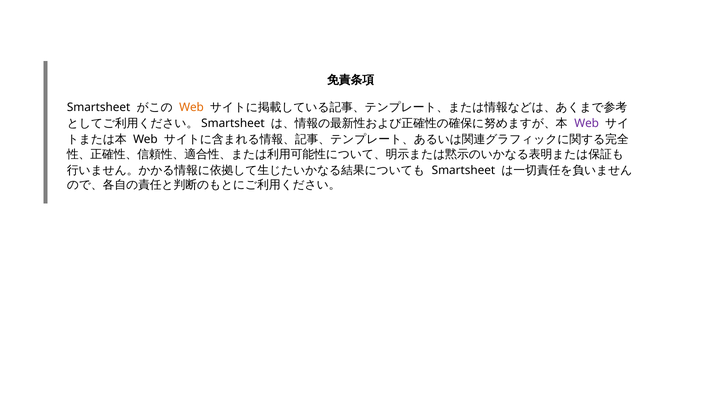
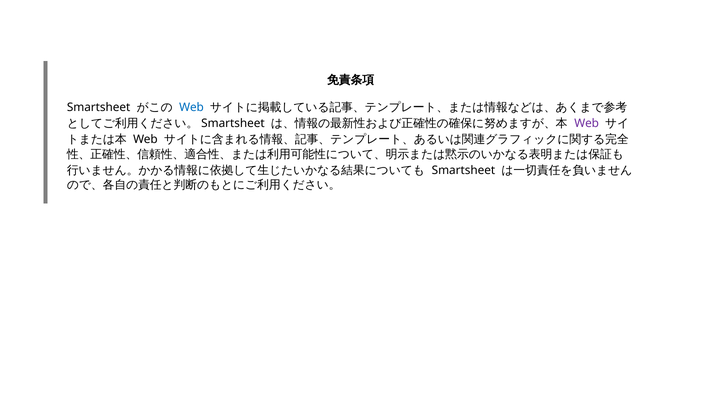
Web at (191, 108) colour: orange -> blue
